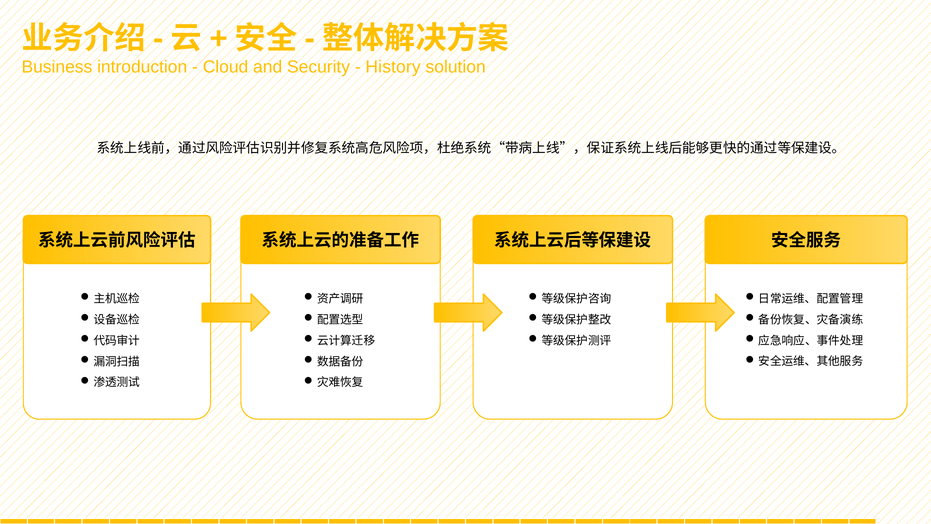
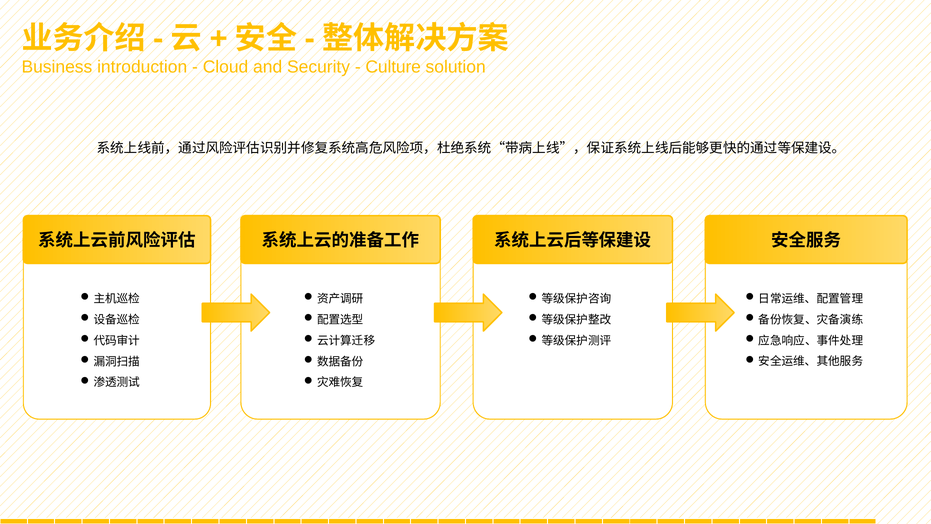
History: History -> Culture
